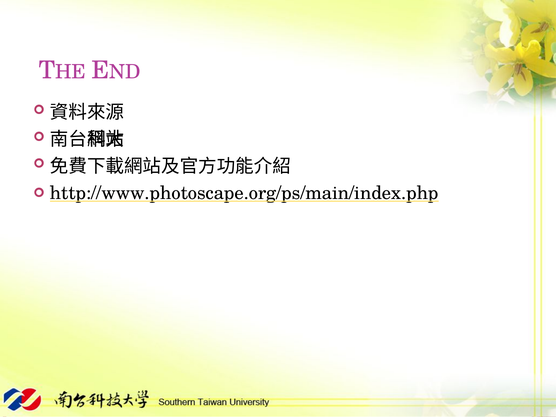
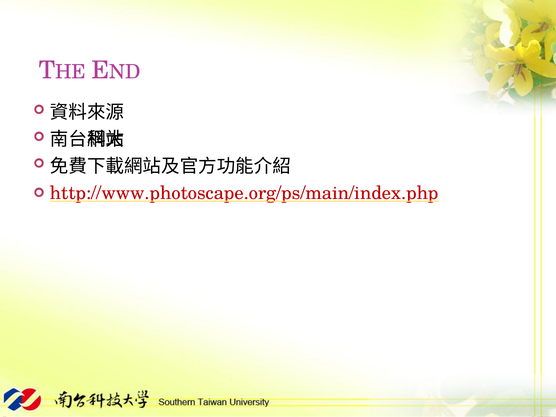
http://www.photoscape.org/ps/main/index.php colour: black -> red
